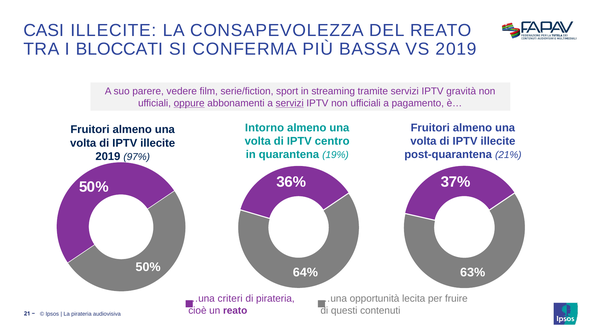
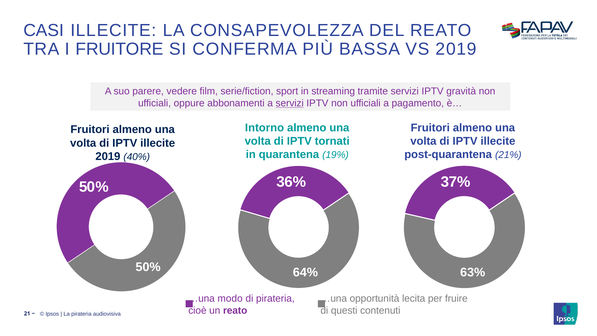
BLOCCATI: BLOCCATI -> FRUITORE
oppure underline: present -> none
centro: centro -> tornati
97%: 97% -> 40%
criteri: criteri -> modo
